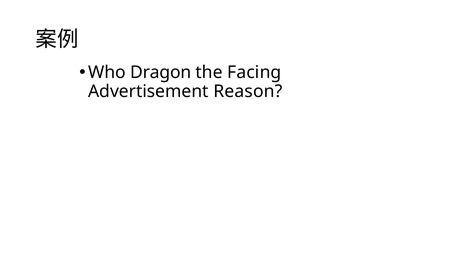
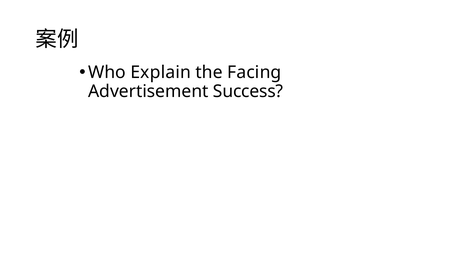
Dragon: Dragon -> Explain
Reason: Reason -> Success
